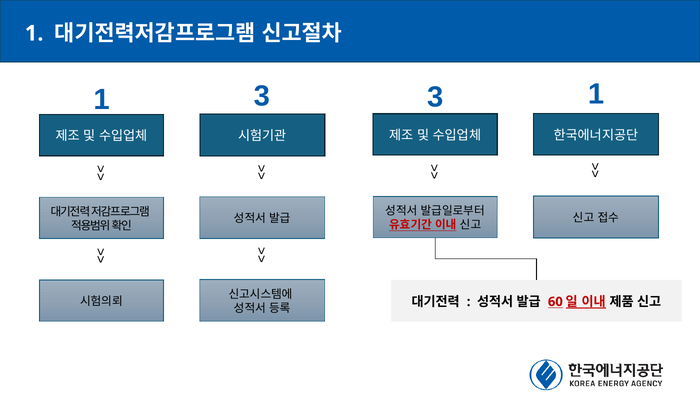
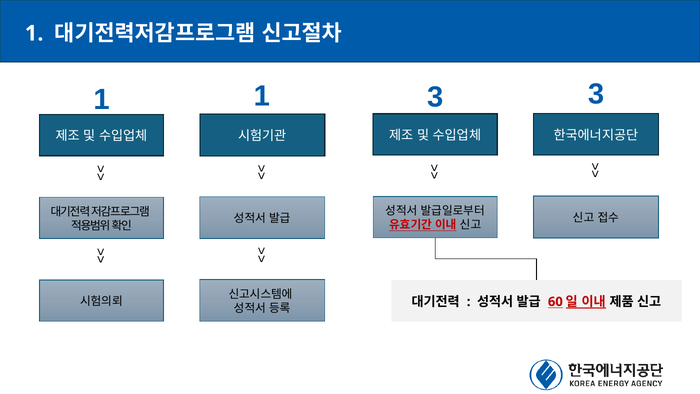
1 3: 3 -> 1
3 1: 1 -> 3
